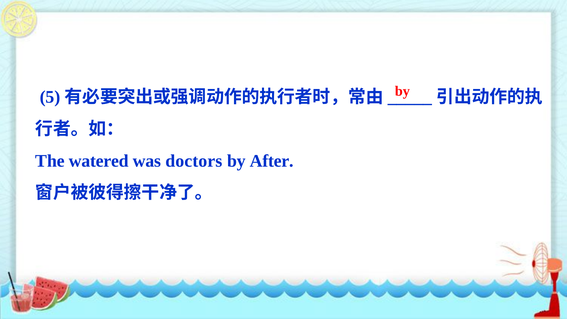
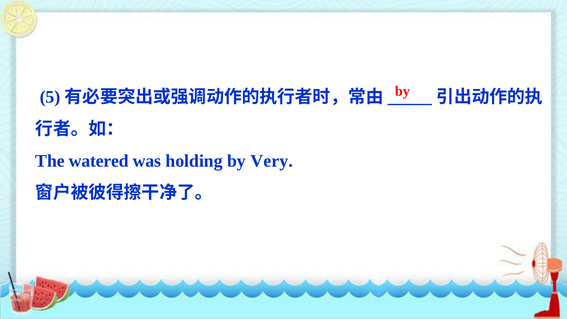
doctors: doctors -> holding
After: After -> Very
